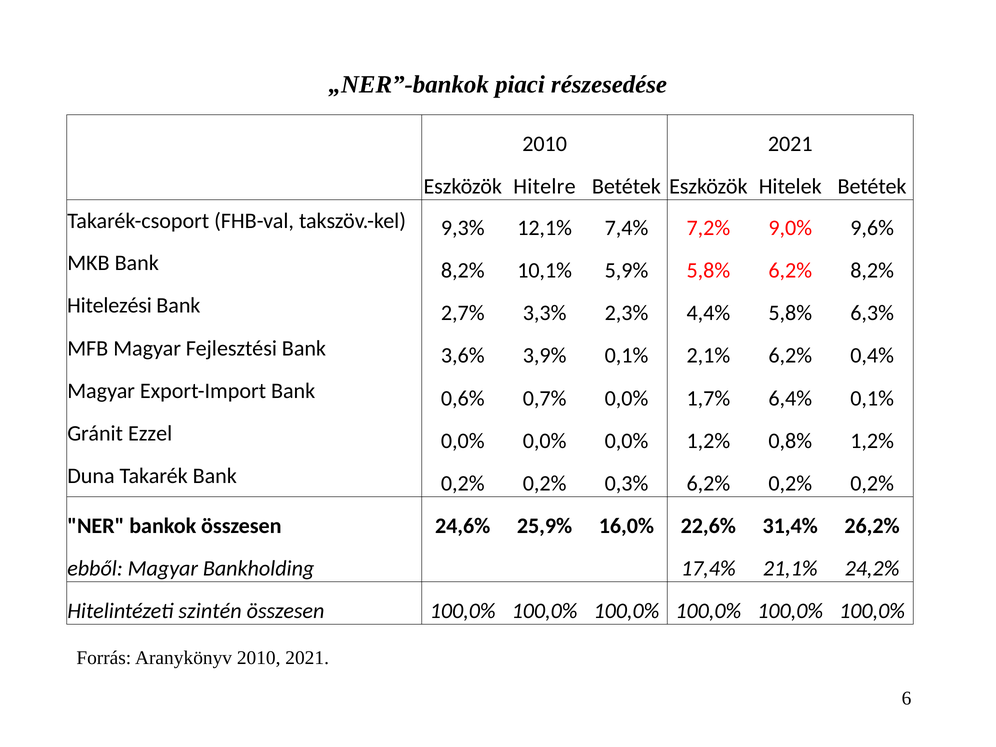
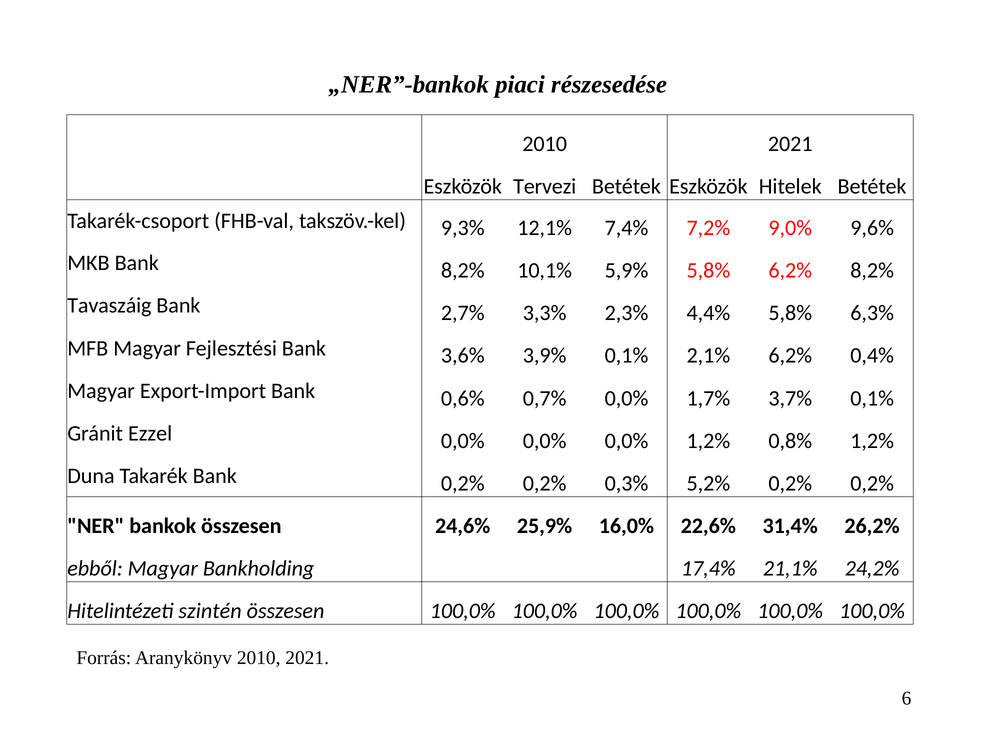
Hitelre: Hitelre -> Tervezi
Hitelezési: Hitelezési -> Tavaszáig
6,4%: 6,4% -> 3,7%
0,3% 6,2%: 6,2% -> 5,2%
